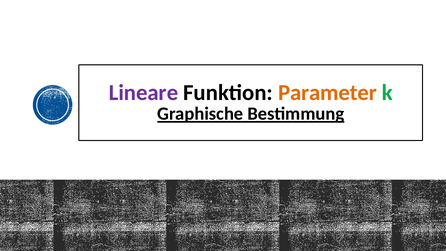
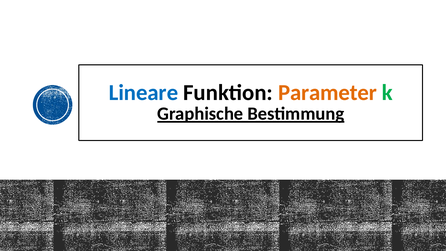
Lineare colour: purple -> blue
